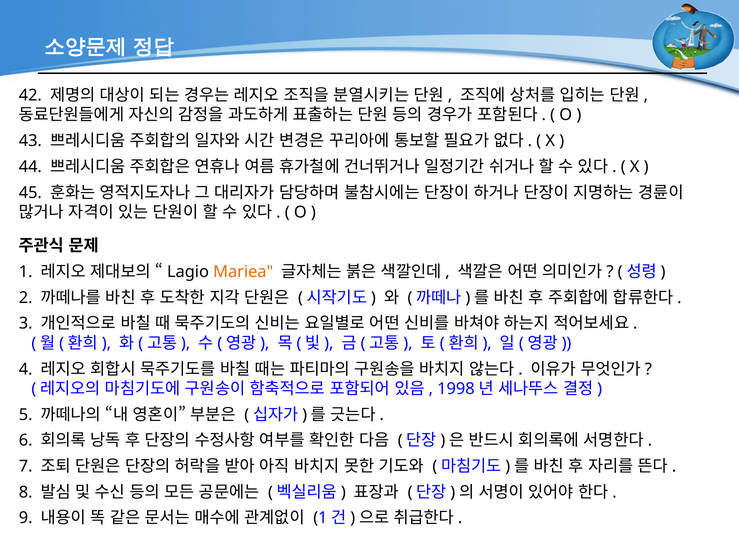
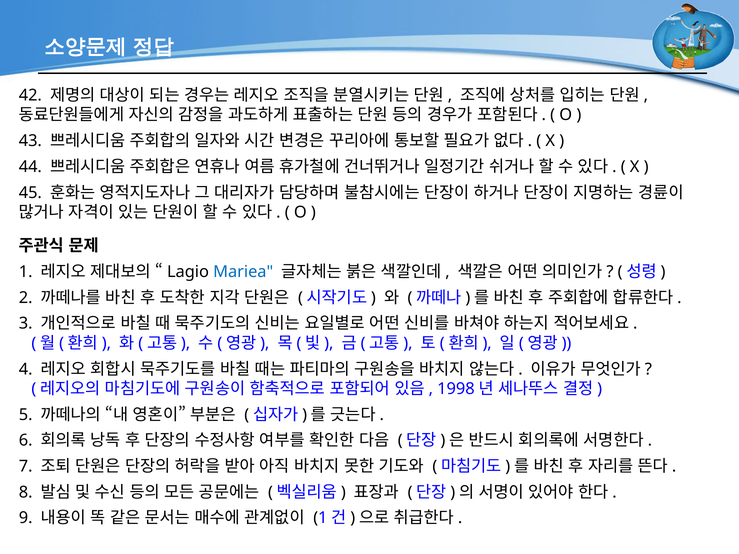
Mariea colour: orange -> blue
